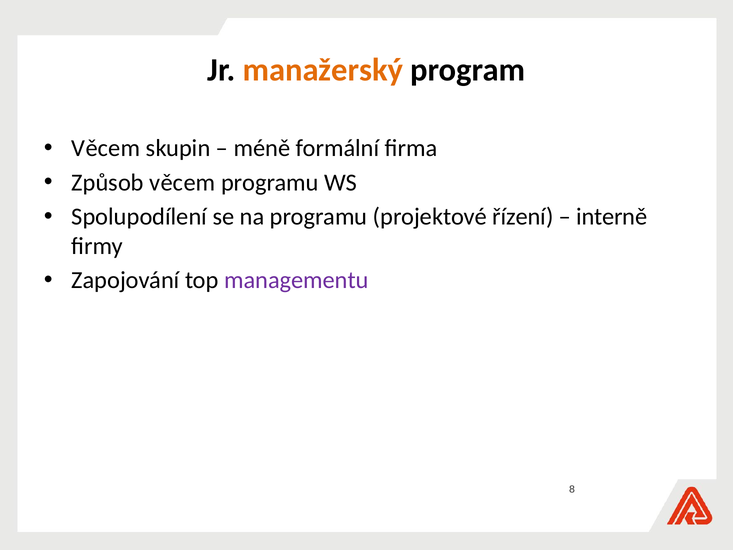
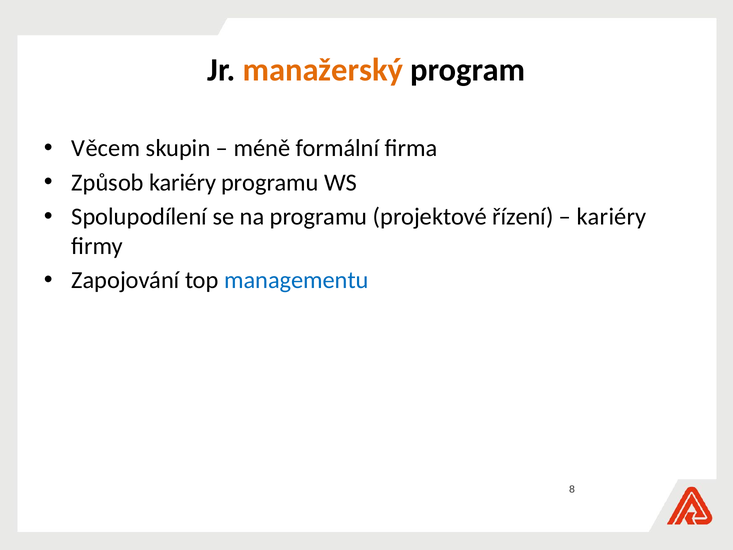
Způsob věcem: věcem -> kariéry
interně at (612, 217): interně -> kariéry
managementu colour: purple -> blue
